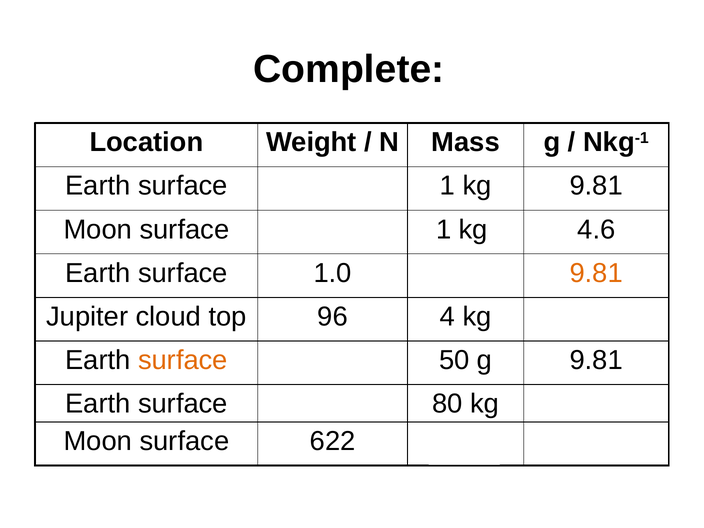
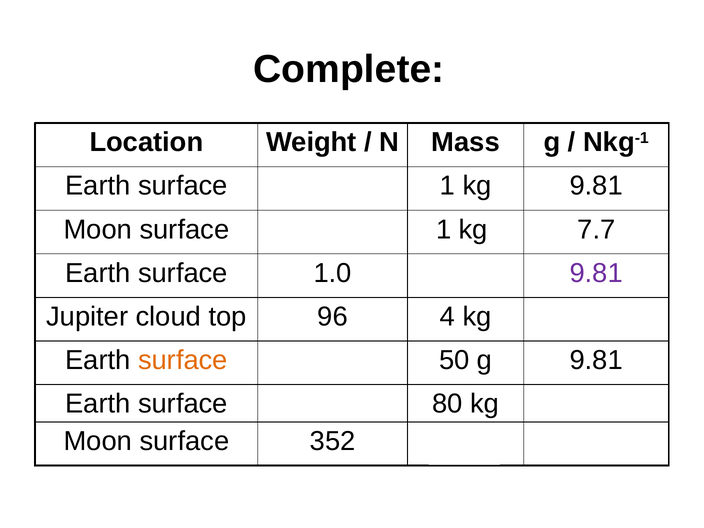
4.6: 4.6 -> 7.7
9.81 at (596, 273) colour: orange -> purple
622: 622 -> 352
